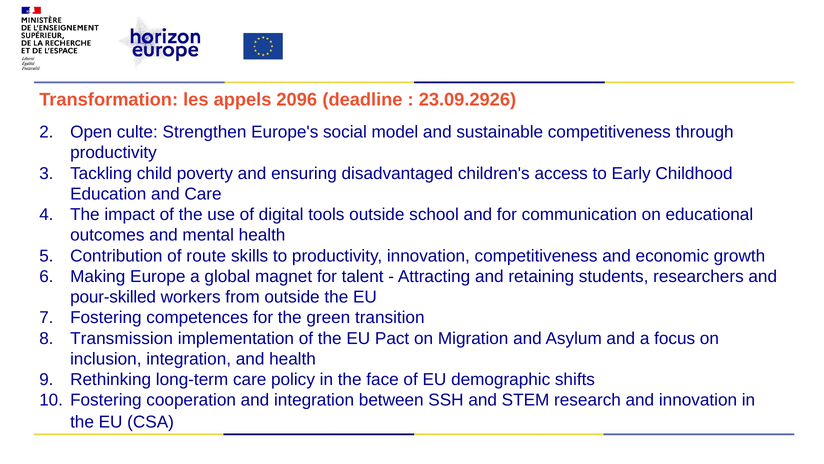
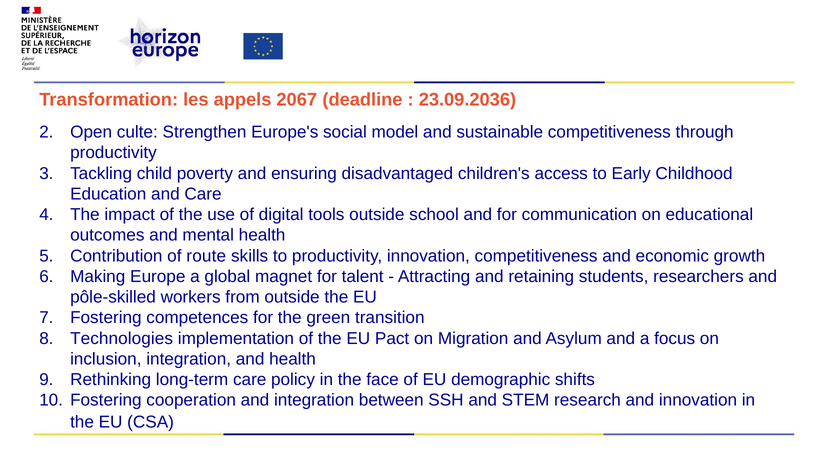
2096: 2096 -> 2067
23.09.2926: 23.09.2926 -> 23.09.2036
pour-skilled: pour-skilled -> pôle-skilled
Transmission: Transmission -> Technologies
